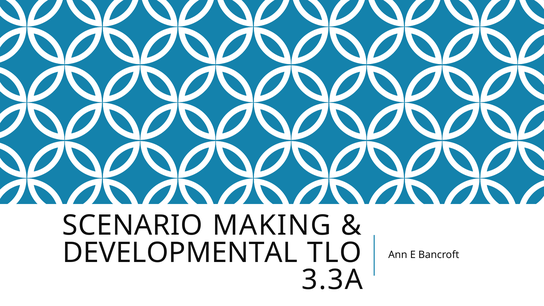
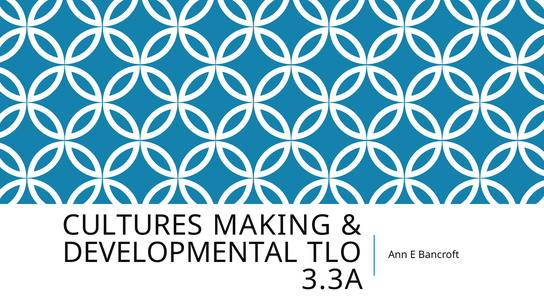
SCENARIO: SCENARIO -> CULTURES
